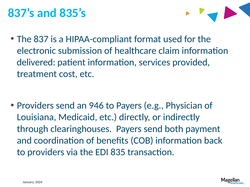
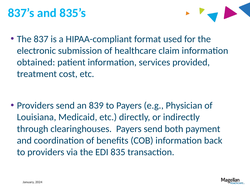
delivered: delivered -> obtained
946: 946 -> 839
